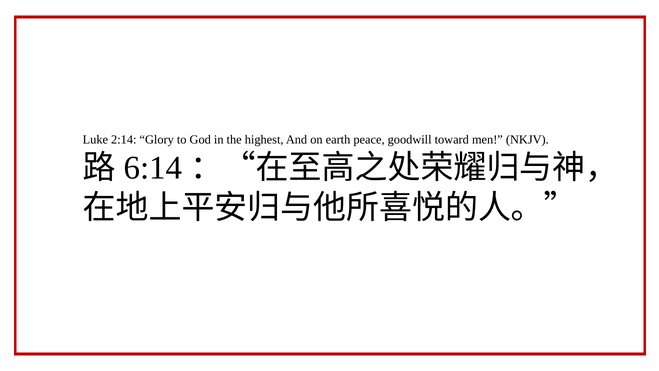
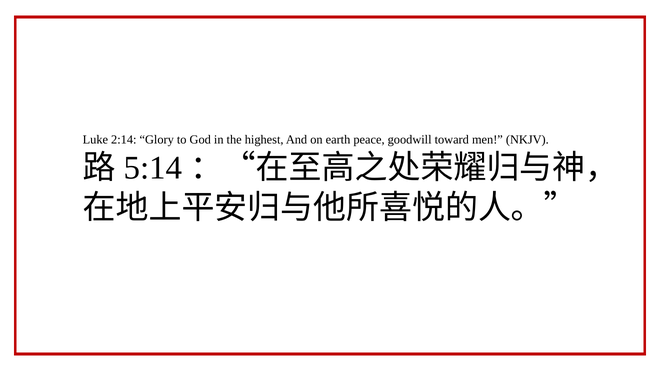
6:14: 6:14 -> 5:14
